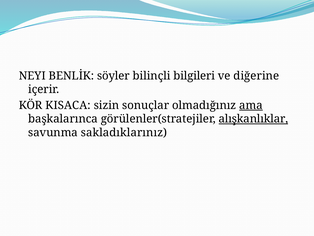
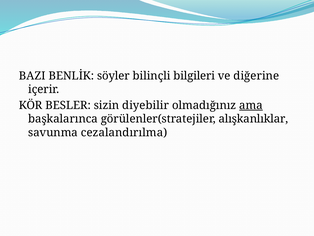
NEYI: NEYI -> BAZI
KISACA: KISACA -> BESLER
sonuçlar: sonuçlar -> diyebilir
alışkanlıklar underline: present -> none
sakladıklarınız: sakladıklarınız -> cezalandırılma
